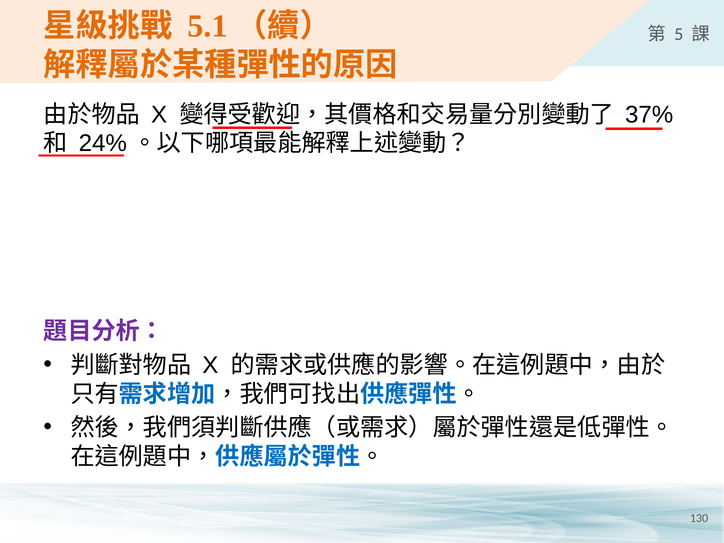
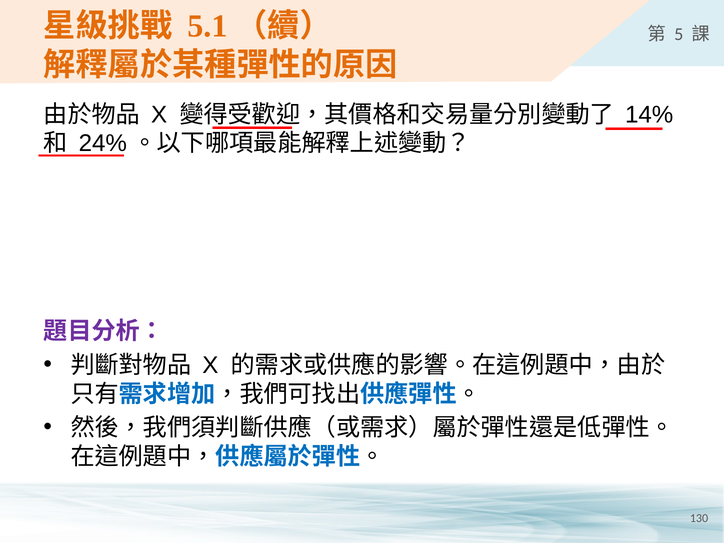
37%: 37% -> 14%
